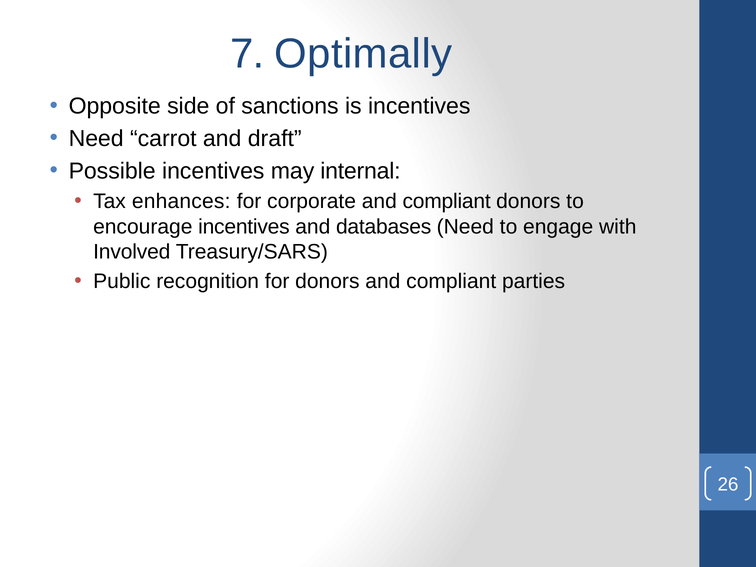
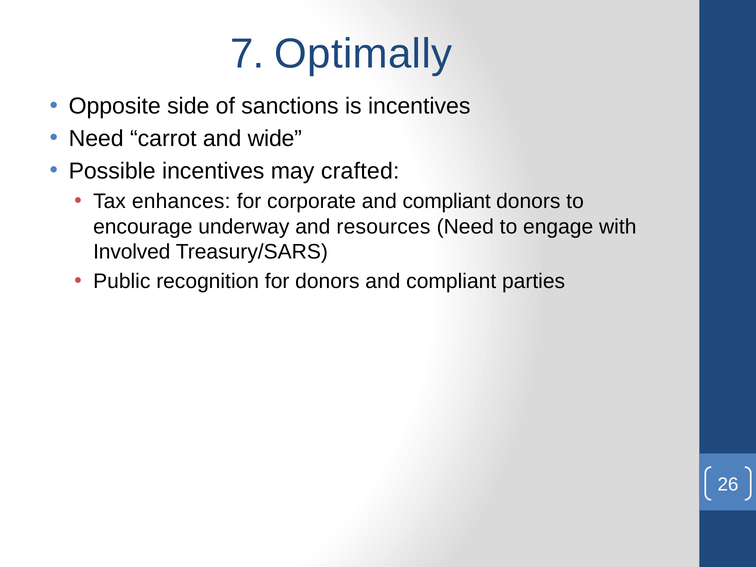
draft: draft -> wide
internal: internal -> crafted
encourage incentives: incentives -> underway
databases: databases -> resources
